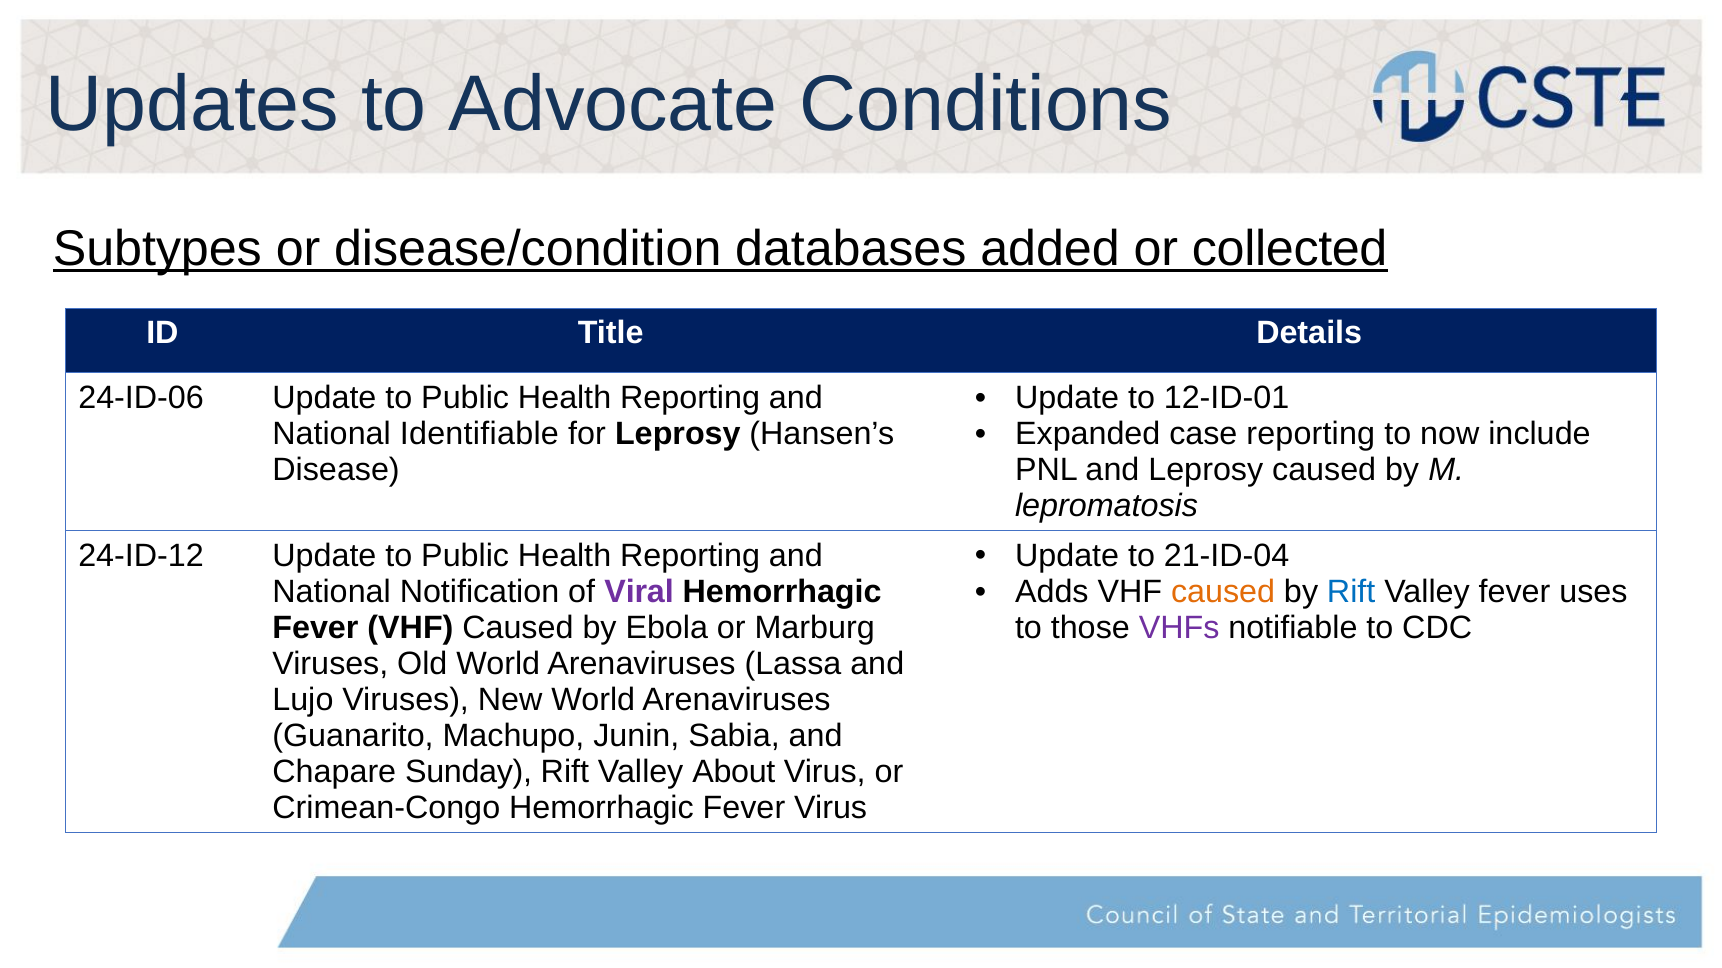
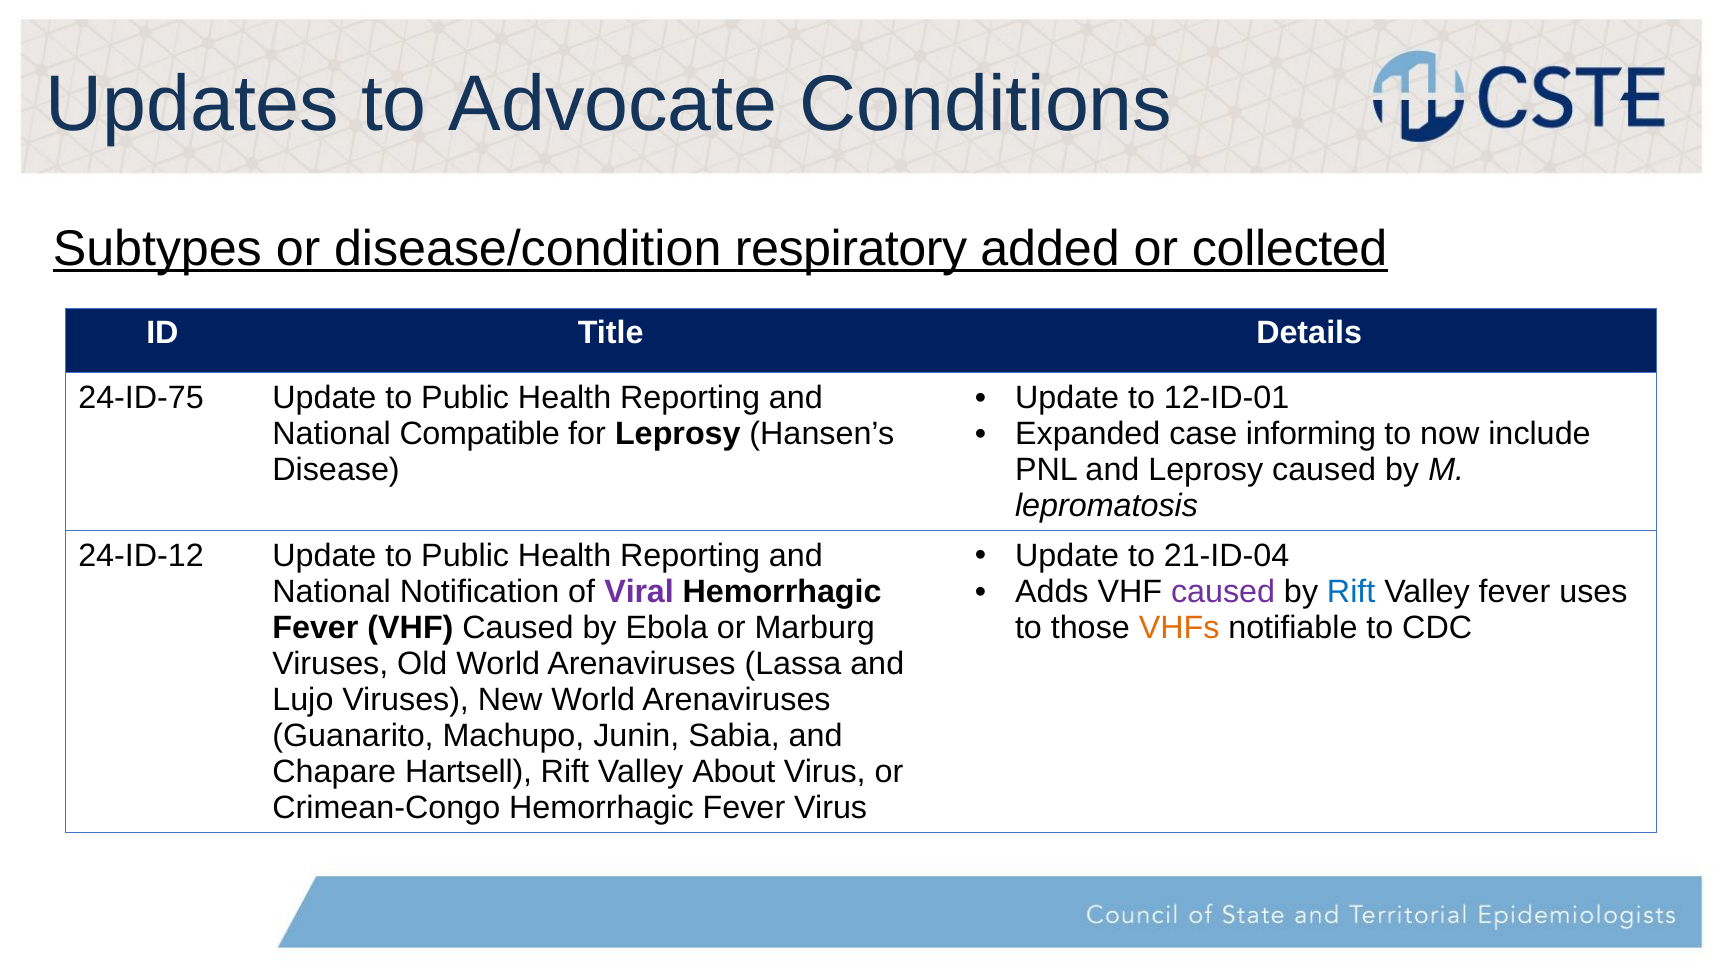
databases: databases -> respiratory
24-ID-06: 24-ID-06 -> 24-ID-75
case reporting: reporting -> informing
Identifiable: Identifiable -> Compatible
caused at (1223, 592) colour: orange -> purple
VHFs colour: purple -> orange
Sunday: Sunday -> Hartsell
